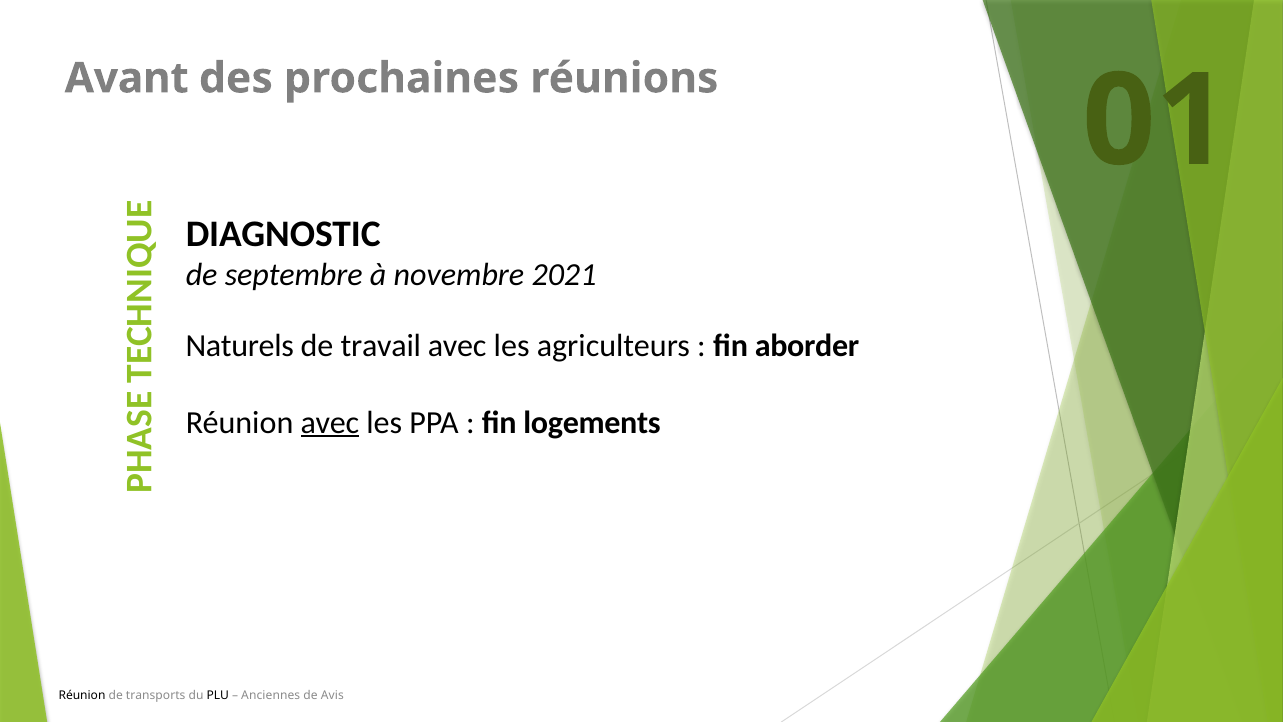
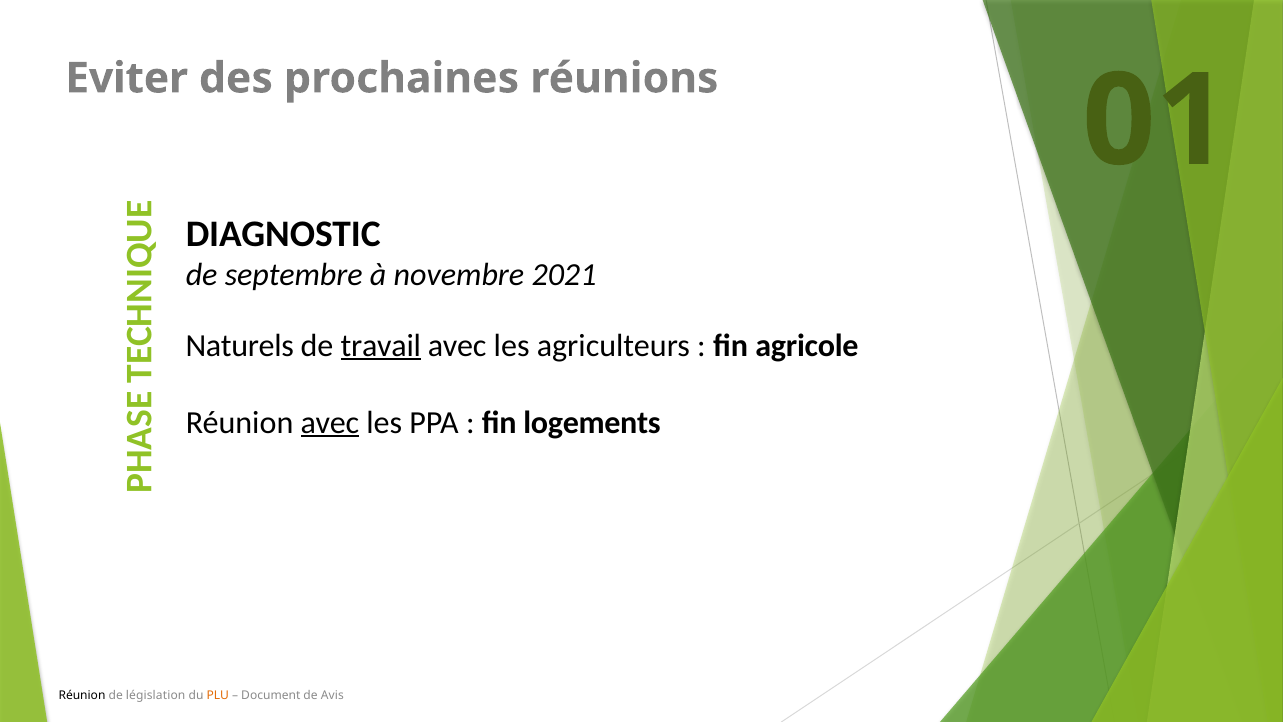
Avant: Avant -> Eviter
travail underline: none -> present
aborder: aborder -> agricole
transports: transports -> législation
PLU colour: black -> orange
Anciennes: Anciennes -> Document
